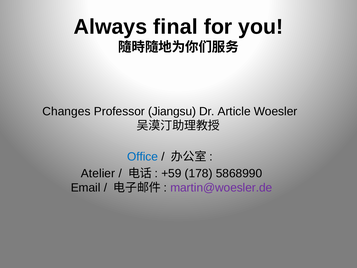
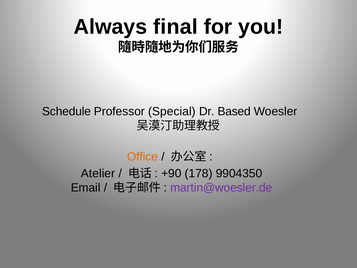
Changes: Changes -> Schedule
Jiangsu: Jiangsu -> Special
Article: Article -> Based
Office colour: blue -> orange
+59: +59 -> +90
5868990: 5868990 -> 9904350
